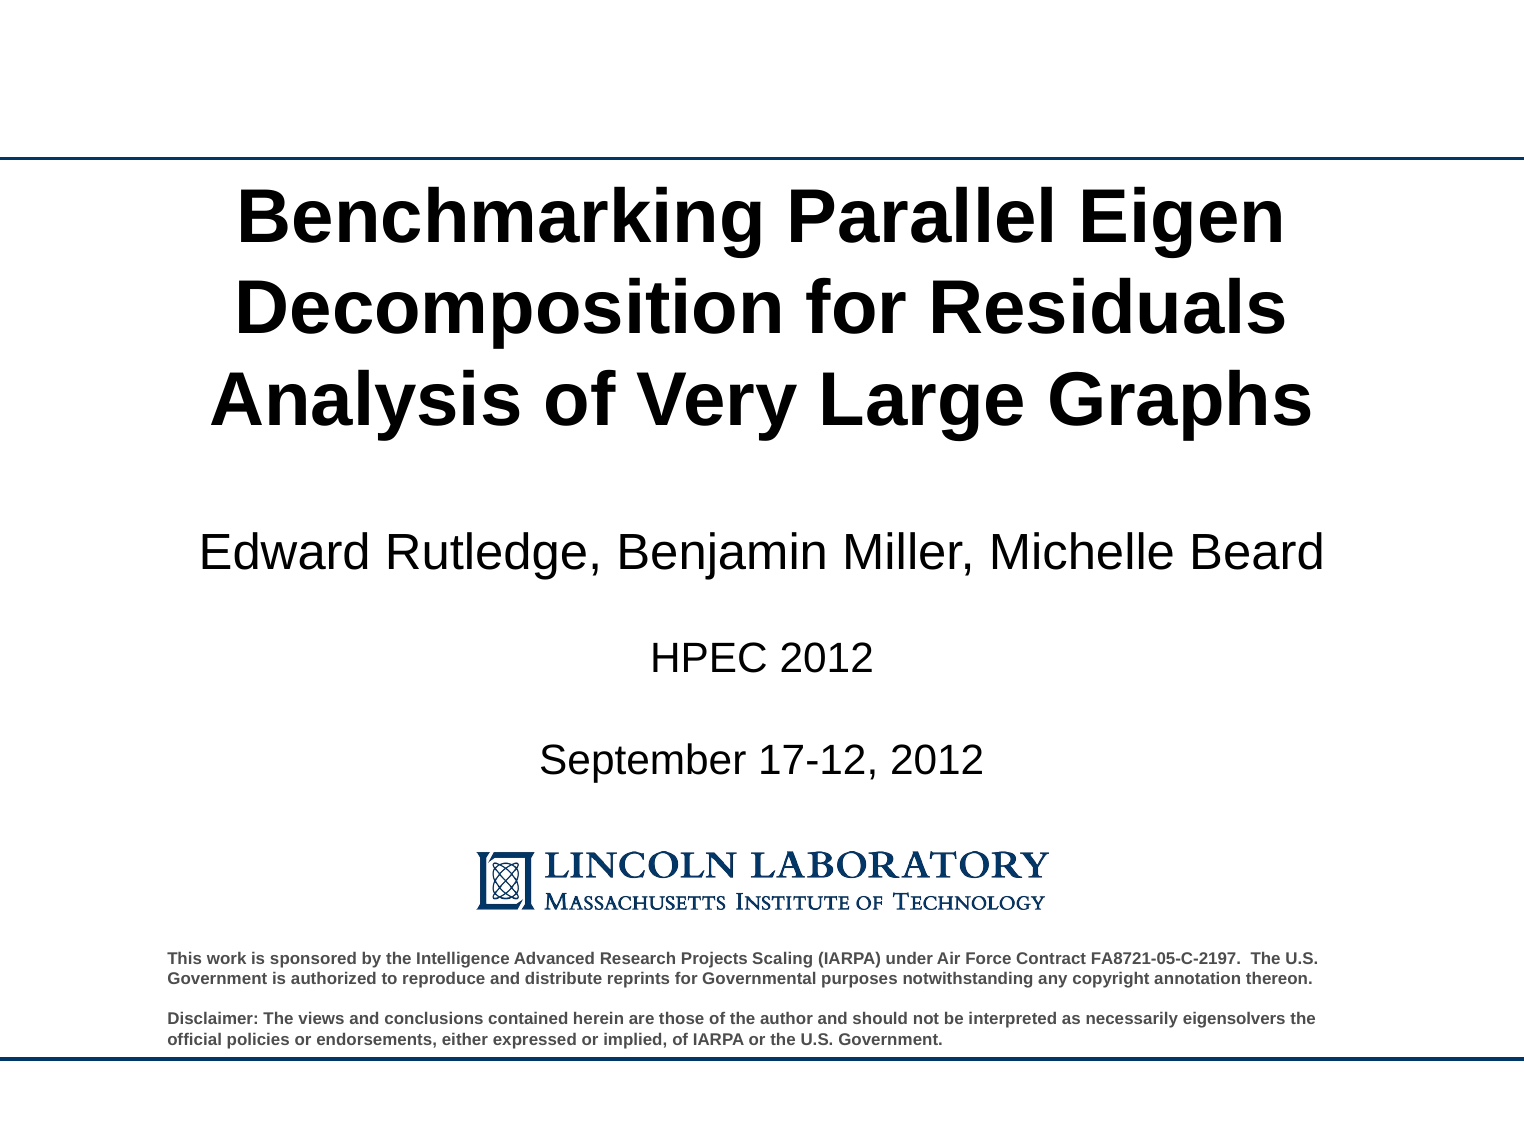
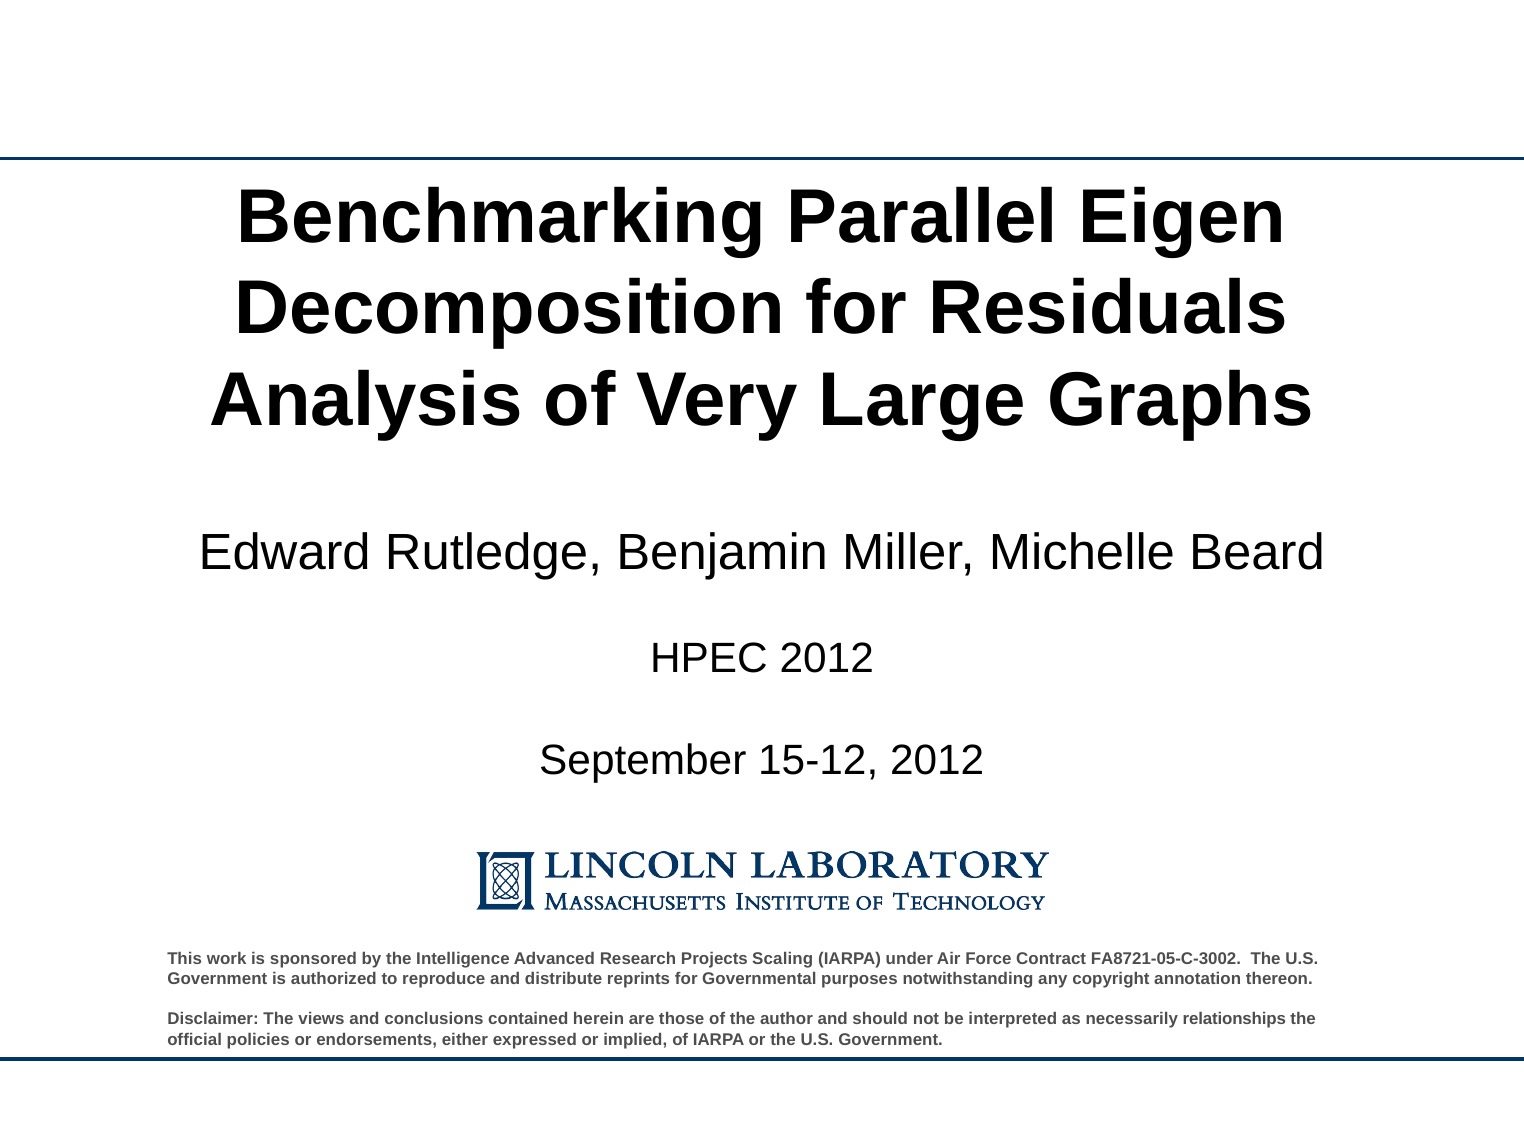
17-12: 17-12 -> 15-12
FA8721-05-C-2197: FA8721-05-C-2197 -> FA8721-05-C-3002
eigensolvers: eigensolvers -> relationships
